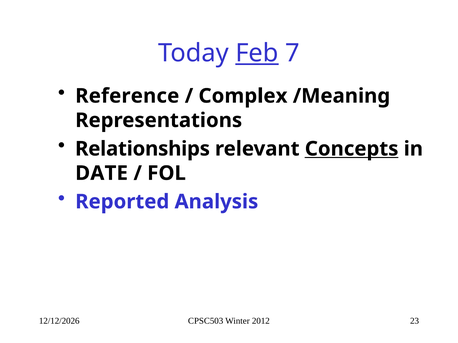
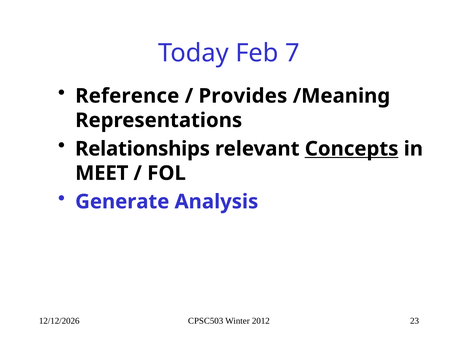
Feb underline: present -> none
Complex: Complex -> Provides
DATE: DATE -> MEET
Reported: Reported -> Generate
